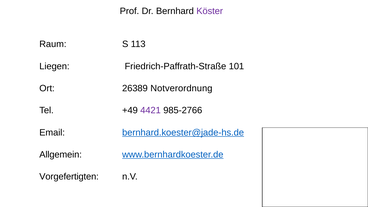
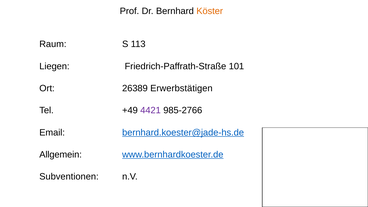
Köster colour: purple -> orange
Notverordnung: Notverordnung -> Erwerbstätigen
Vorgefertigten: Vorgefertigten -> Subventionen
